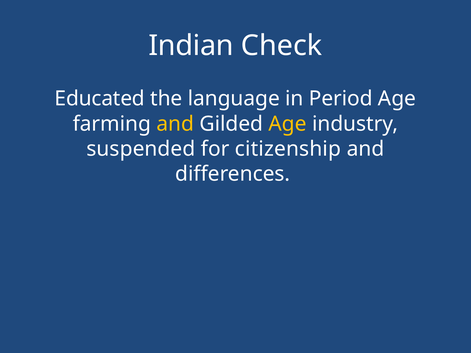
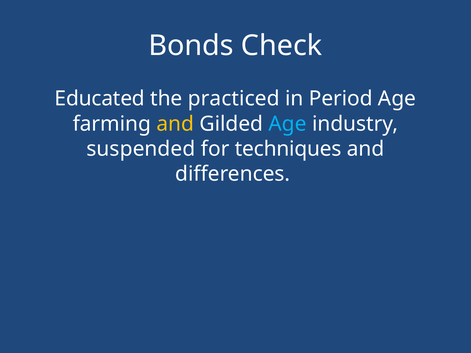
Indian: Indian -> Bonds
language: language -> practiced
Age at (288, 124) colour: yellow -> light blue
citizenship: citizenship -> techniques
